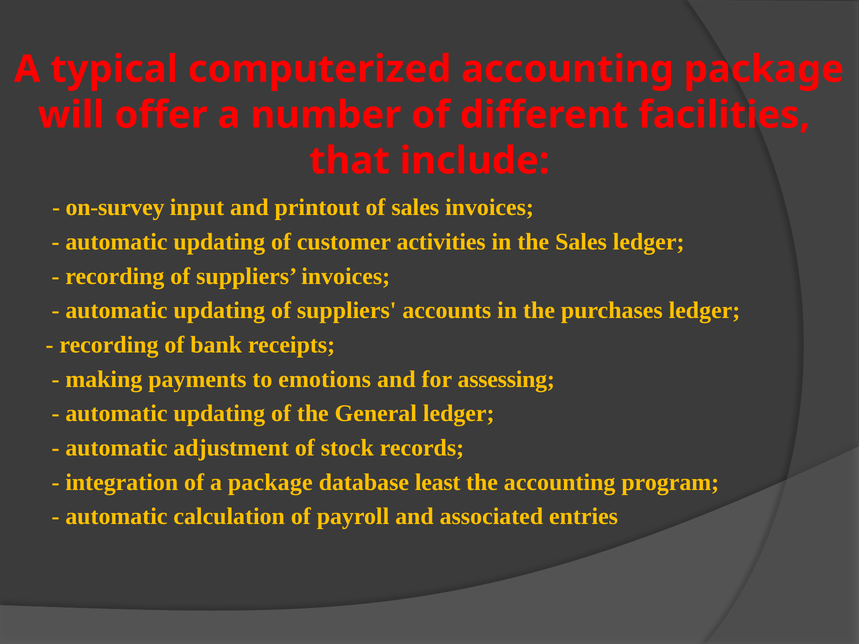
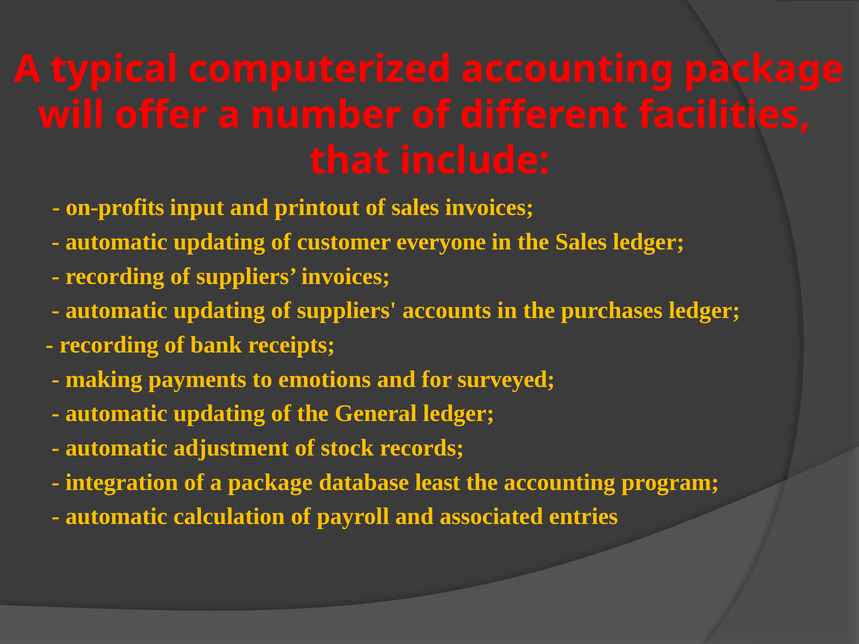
on-survey: on-survey -> on-profits
activities: activities -> everyone
assessing: assessing -> surveyed
